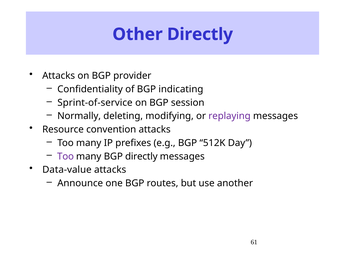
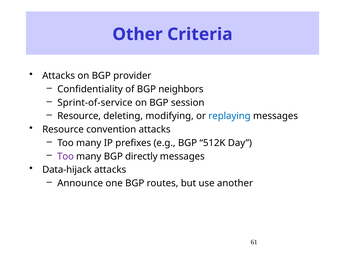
Other Directly: Directly -> Criteria
indicating: indicating -> neighbors
Normally at (79, 116): Normally -> Resource
replaying colour: purple -> blue
Data-value: Data-value -> Data-hijack
